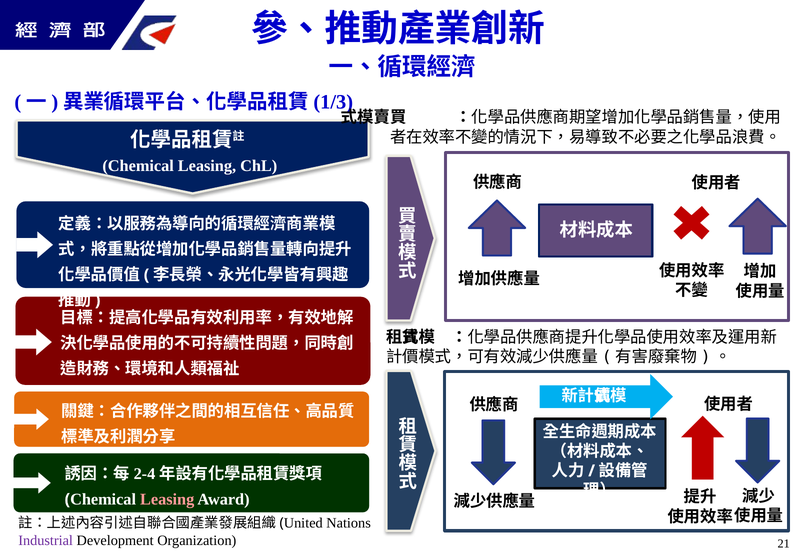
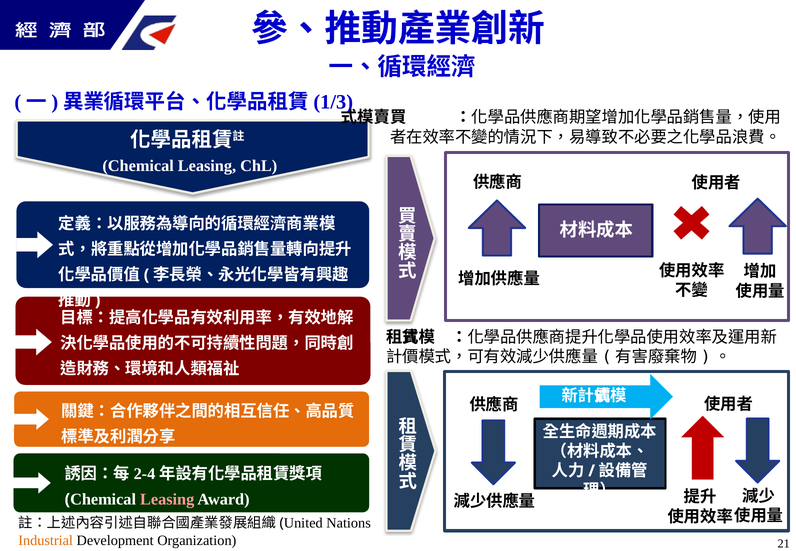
Industrial colour: purple -> orange
